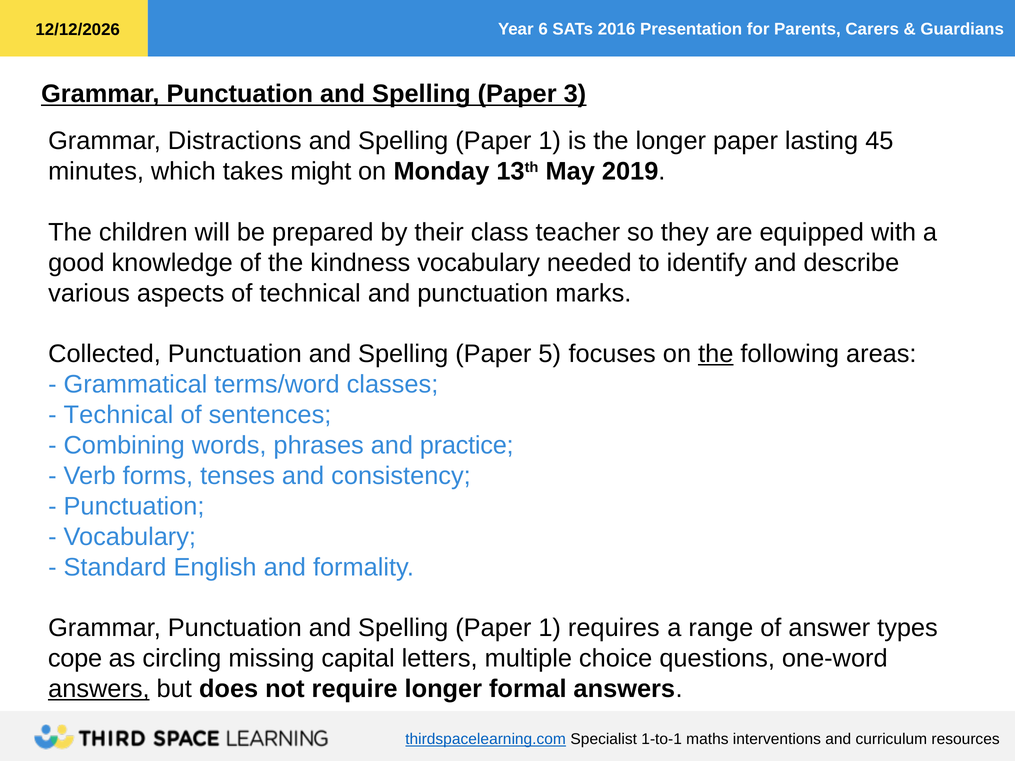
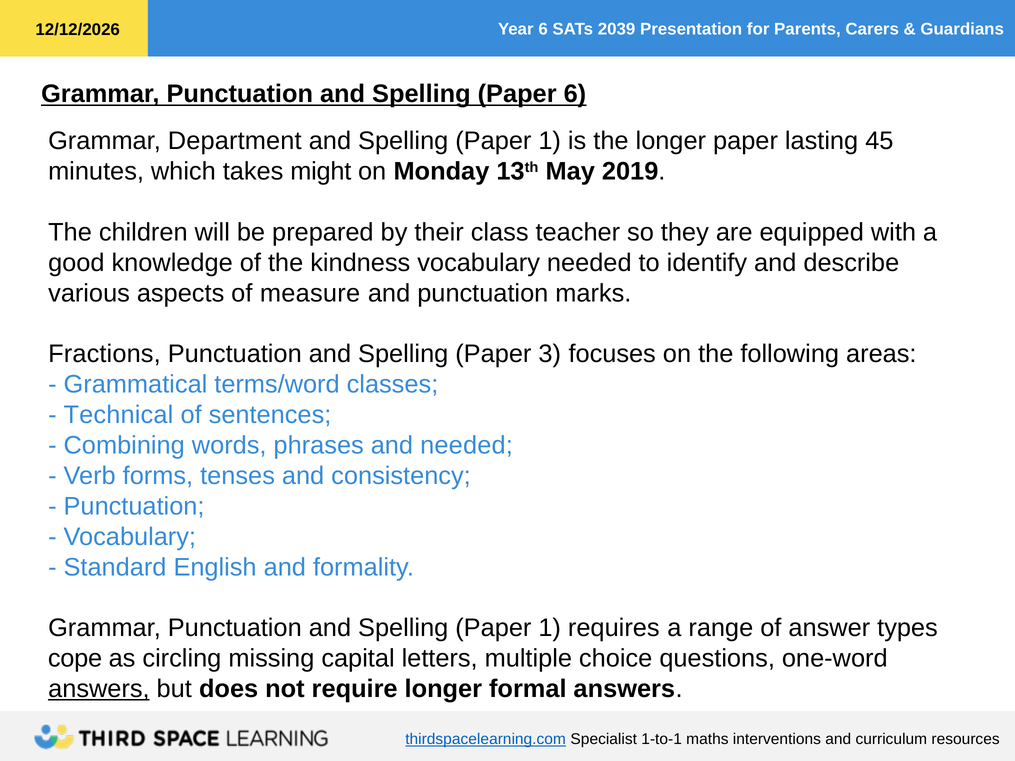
2016: 2016 -> 2039
Paper 3: 3 -> 6
Distractions: Distractions -> Department
of technical: technical -> measure
Collected: Collected -> Fractions
5: 5 -> 3
the at (716, 354) underline: present -> none
and practice: practice -> needed
